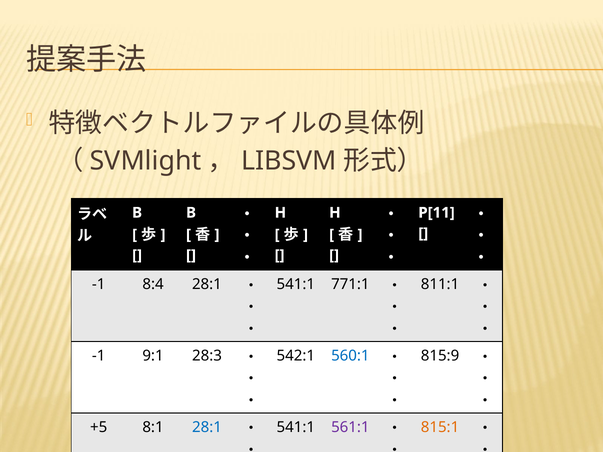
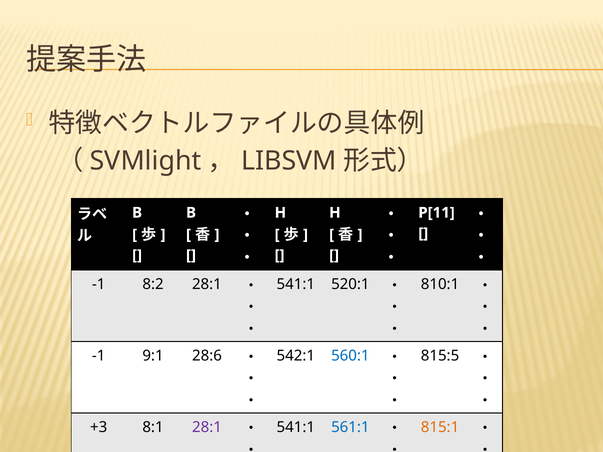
8:4: 8:4 -> 8:2
771:1: 771:1 -> 520:1
811:1: 811:1 -> 810:1
28:3: 28:3 -> 28:6
815:9: 815:9 -> 815:5
+5: +5 -> +3
28:1 at (207, 427) colour: blue -> purple
561:1 colour: purple -> blue
